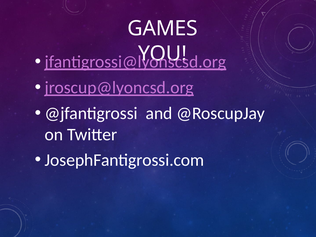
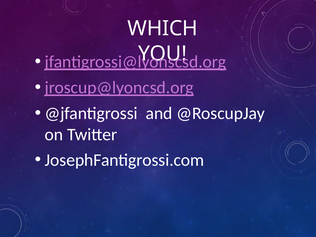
GAMES: GAMES -> WHICH
